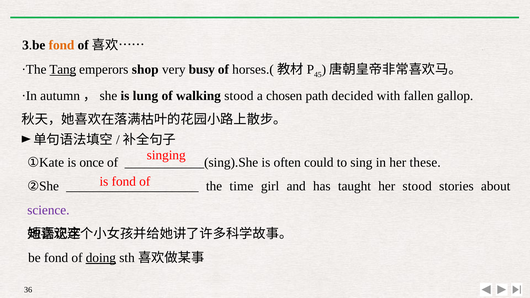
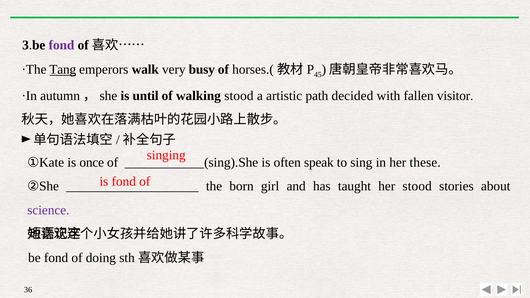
fond at (61, 45) colour: orange -> purple
shop: shop -> walk
lung: lung -> until
chosen: chosen -> artistic
gallop: gallop -> visitor
could: could -> speak
time: time -> born
doing underline: present -> none
